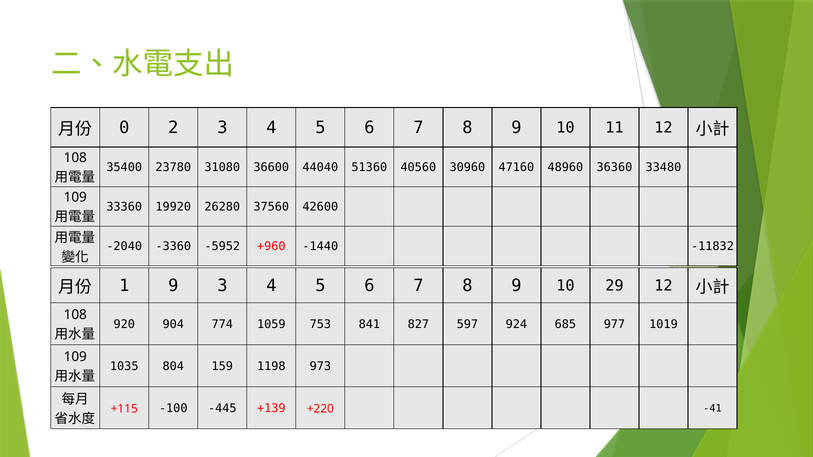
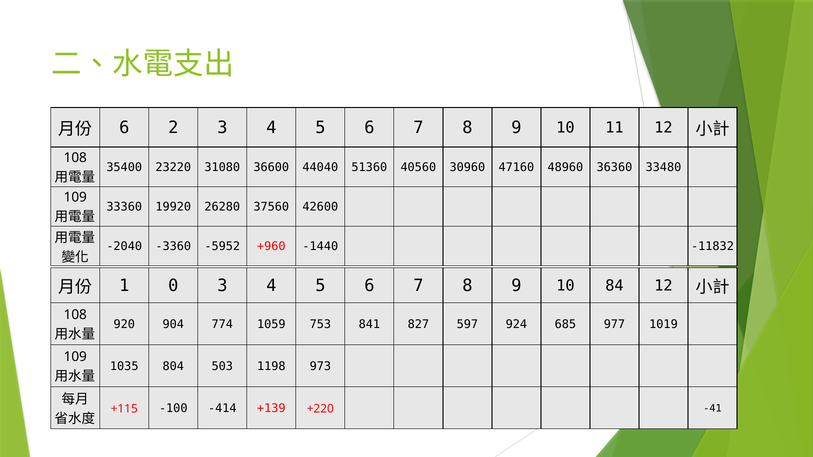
0 at (124, 128): 0 -> 6
23780: 23780 -> 23220
1 9: 9 -> 0
29: 29 -> 84
159: 159 -> 503
-445: -445 -> -414
